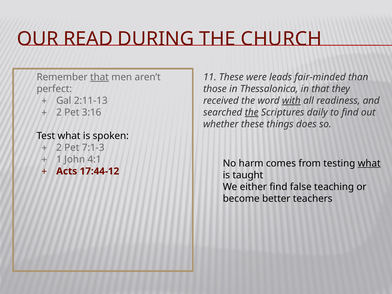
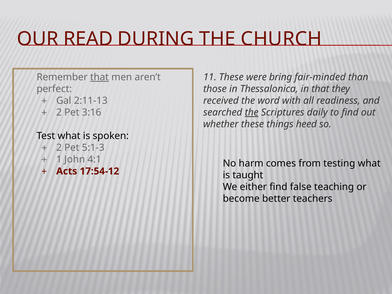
leads: leads -> bring
with underline: present -> none
does: does -> heed
7:1-3: 7:1-3 -> 5:1-3
what at (369, 163) underline: present -> none
17:44-12: 17:44-12 -> 17:54-12
